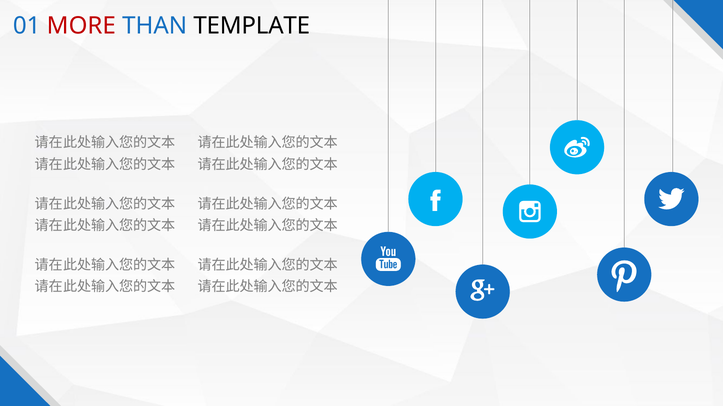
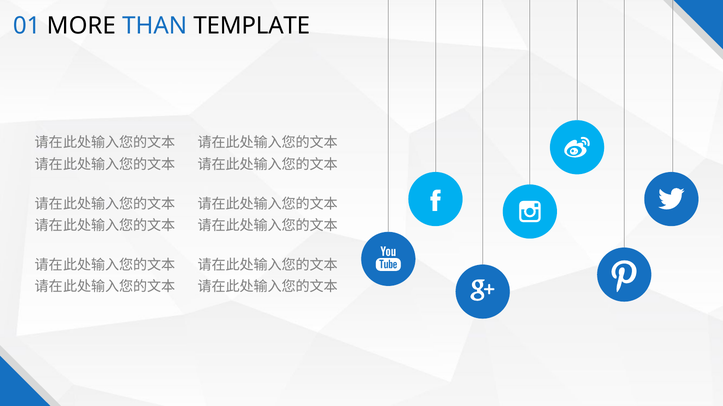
MORE colour: red -> black
